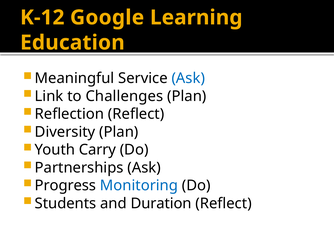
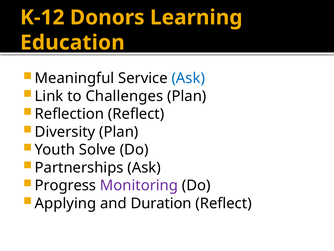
Google: Google -> Donors
Carry: Carry -> Solve
Monitoring colour: blue -> purple
Students: Students -> Applying
